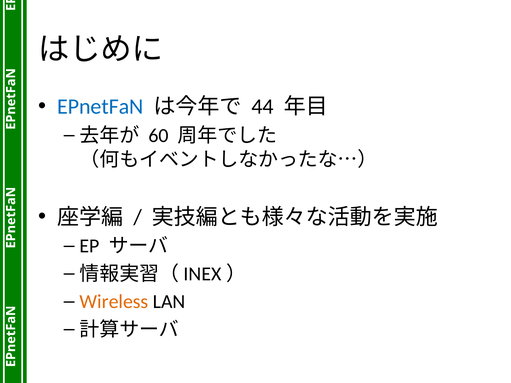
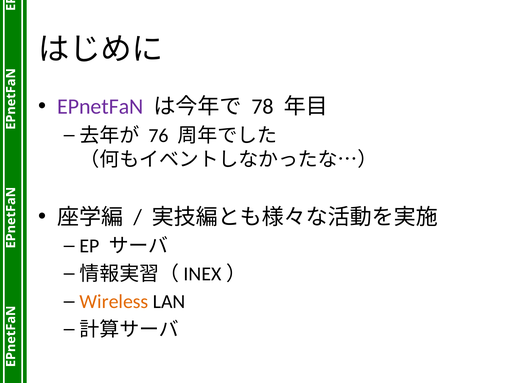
EPnetFaN colour: blue -> purple
44: 44 -> 78
60: 60 -> 76
